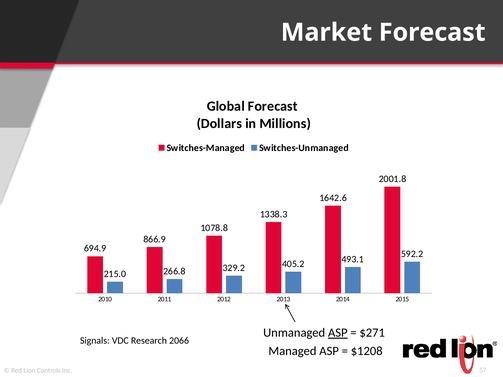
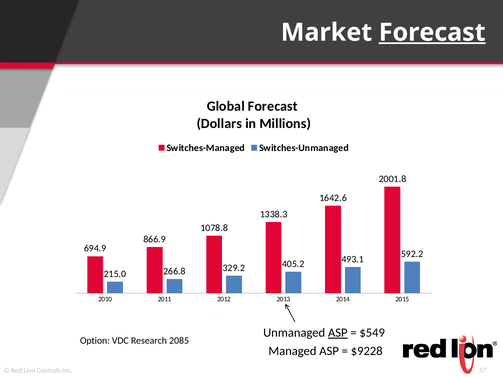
Forecast at (432, 32) underline: none -> present
$271: $271 -> $549
Signals: Signals -> Option
2066: 2066 -> 2085
$1208: $1208 -> $9228
